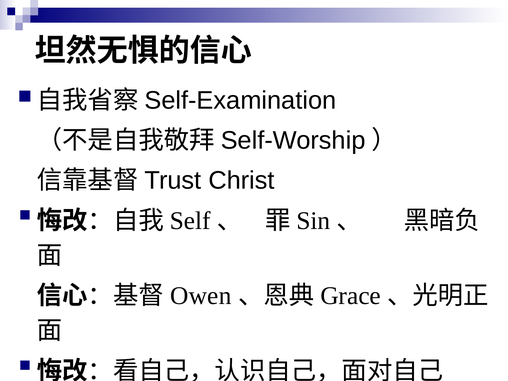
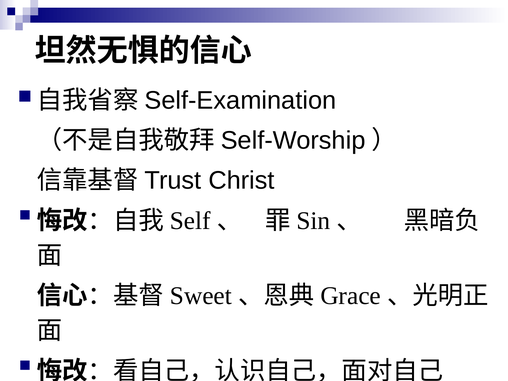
Owen: Owen -> Sweet
